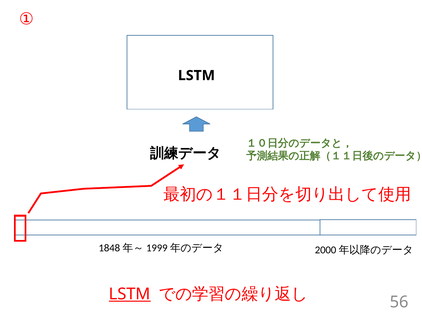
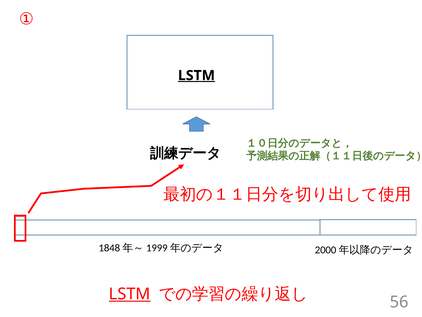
LSTM at (196, 75) underline: none -> present
